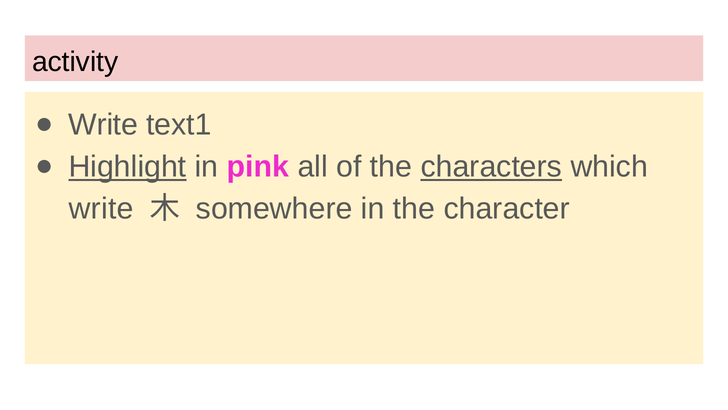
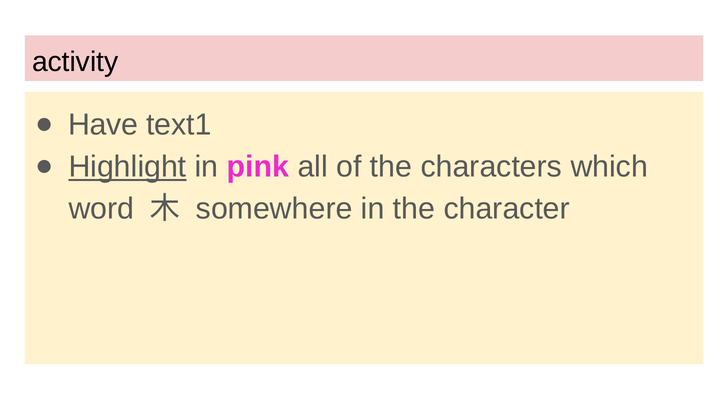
Write at (103, 125): Write -> Have
characters underline: present -> none
write at (101, 208): write -> word
